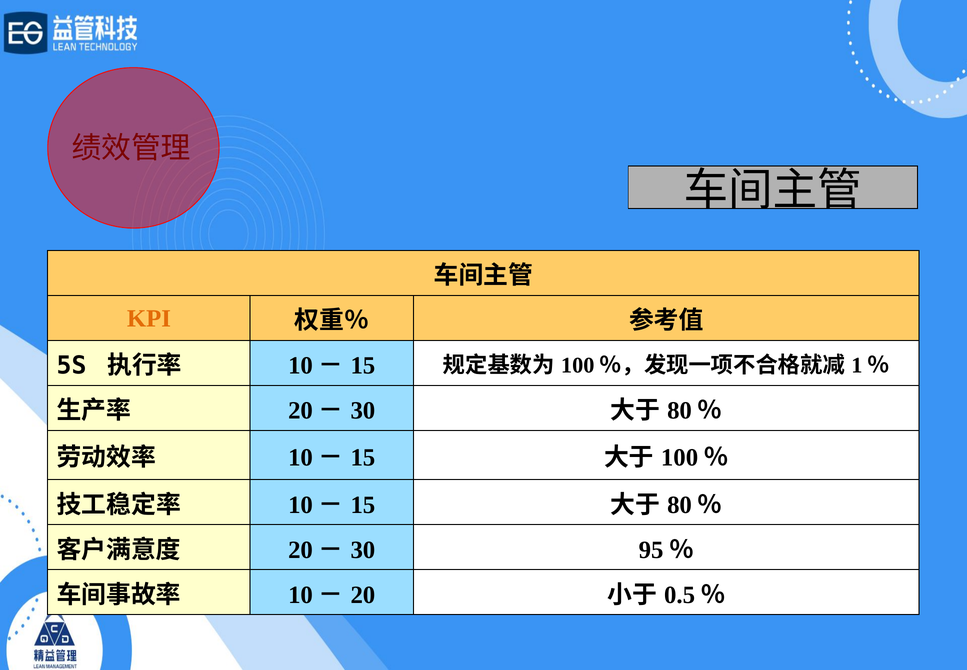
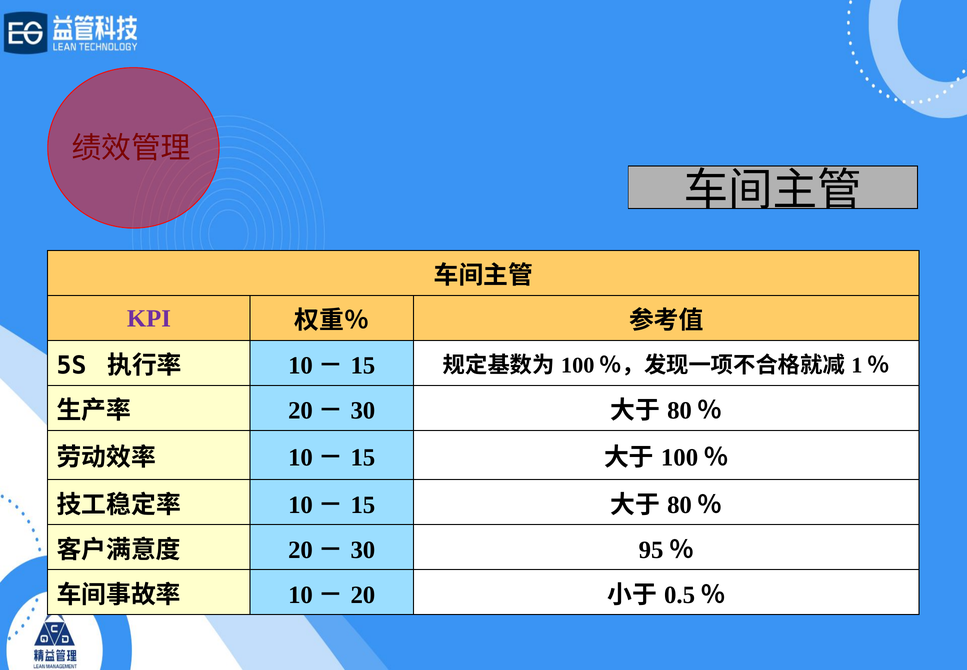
KPI colour: orange -> purple
